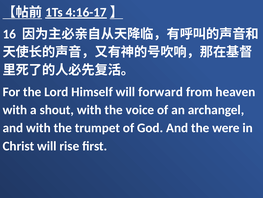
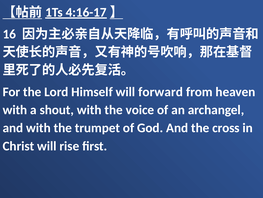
were: were -> cross
